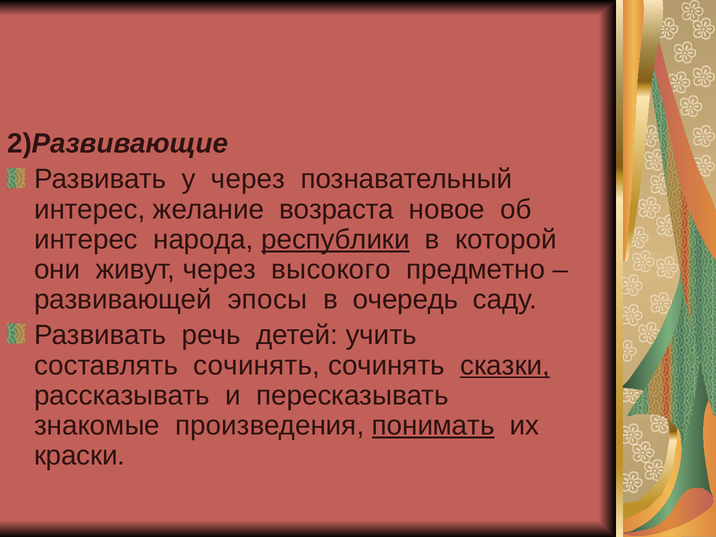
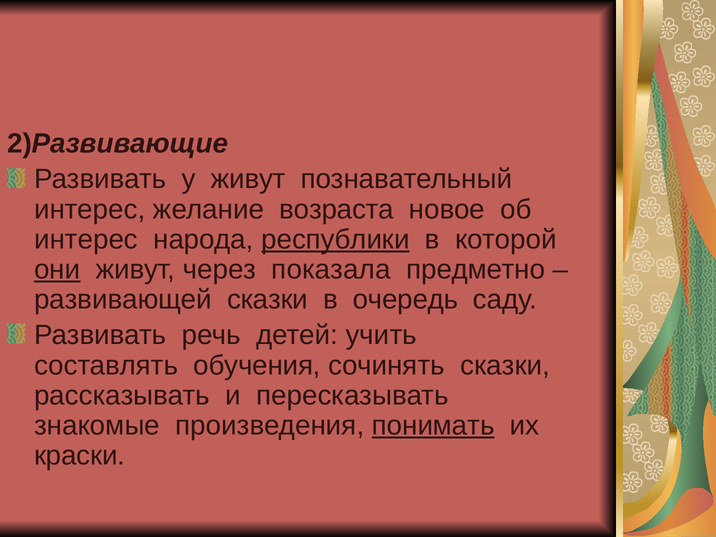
у через: через -> живут
они underline: none -> present
высокого: высокого -> показала
развивающей эпосы: эпосы -> сказки
составлять сочинять: сочинять -> обучения
сказки at (505, 365) underline: present -> none
